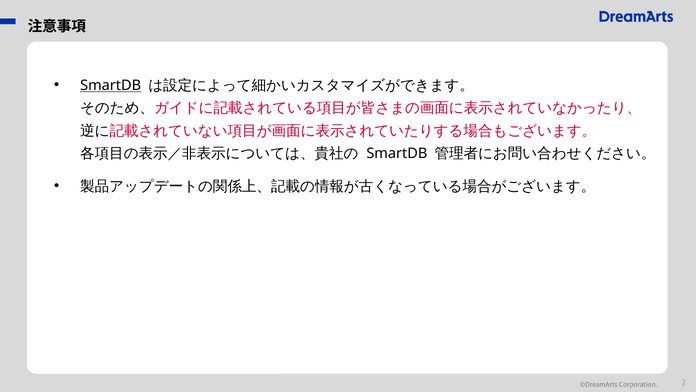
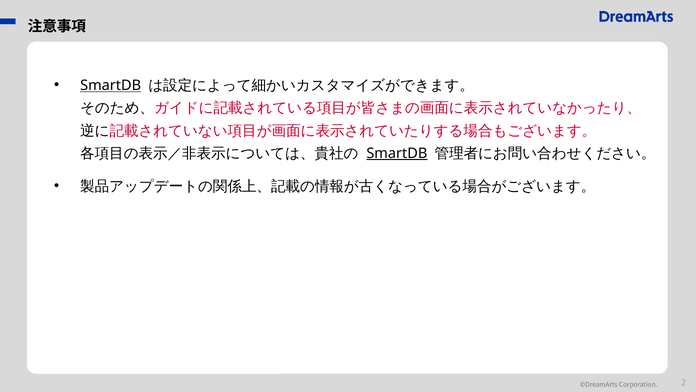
SmartDB at (397, 153) underline: none -> present
